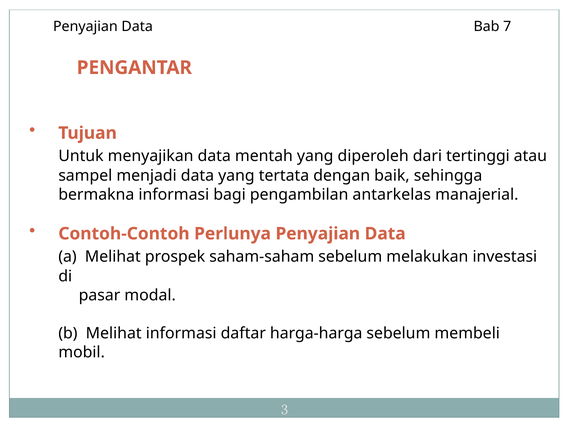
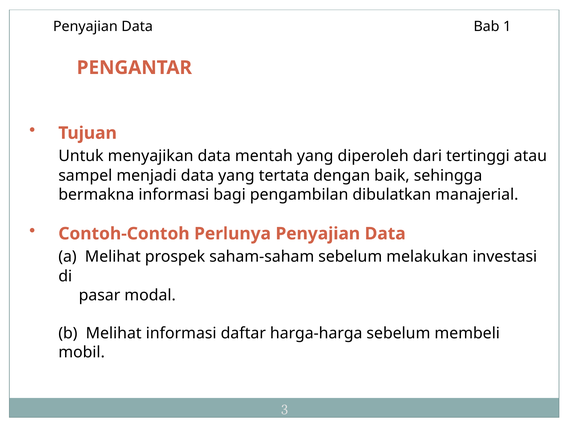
7: 7 -> 1
antarkelas: antarkelas -> dibulatkan
